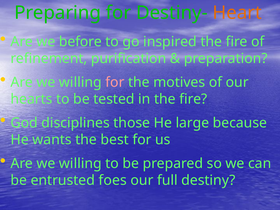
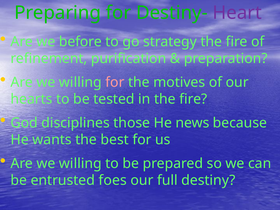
Heart colour: orange -> purple
inspired: inspired -> strategy
large: large -> news
